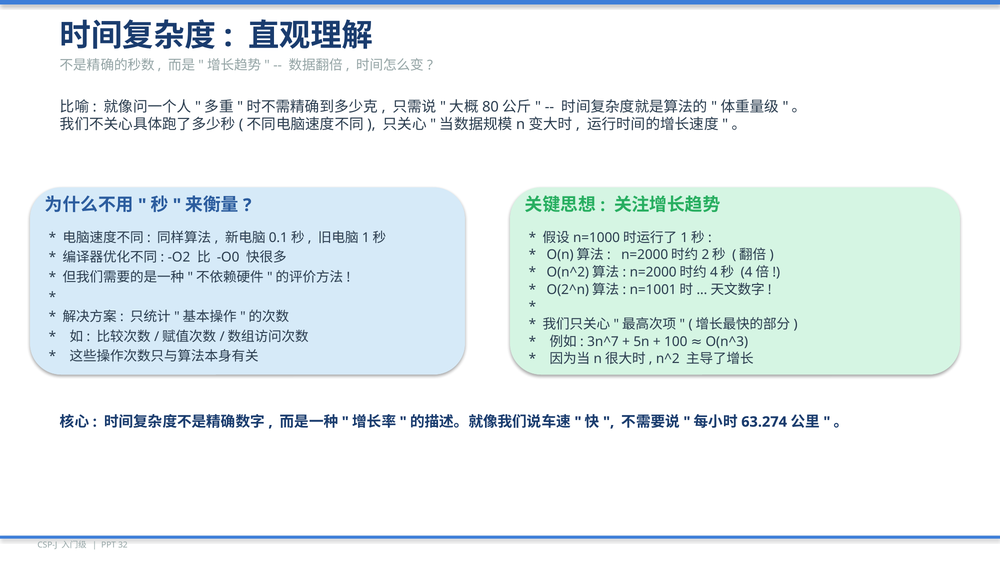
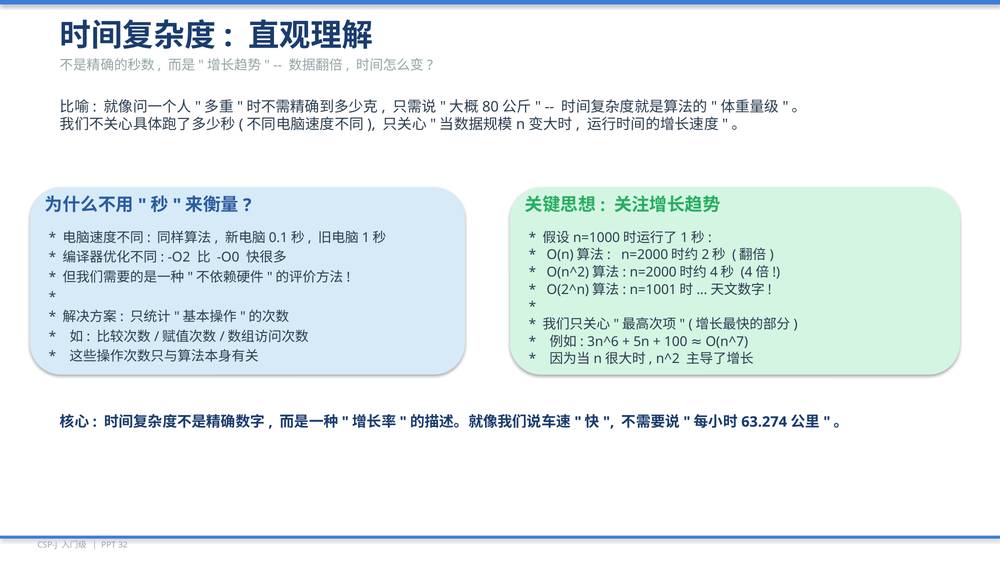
3n^7: 3n^7 -> 3n^6
O(n^3: O(n^3 -> O(n^7
